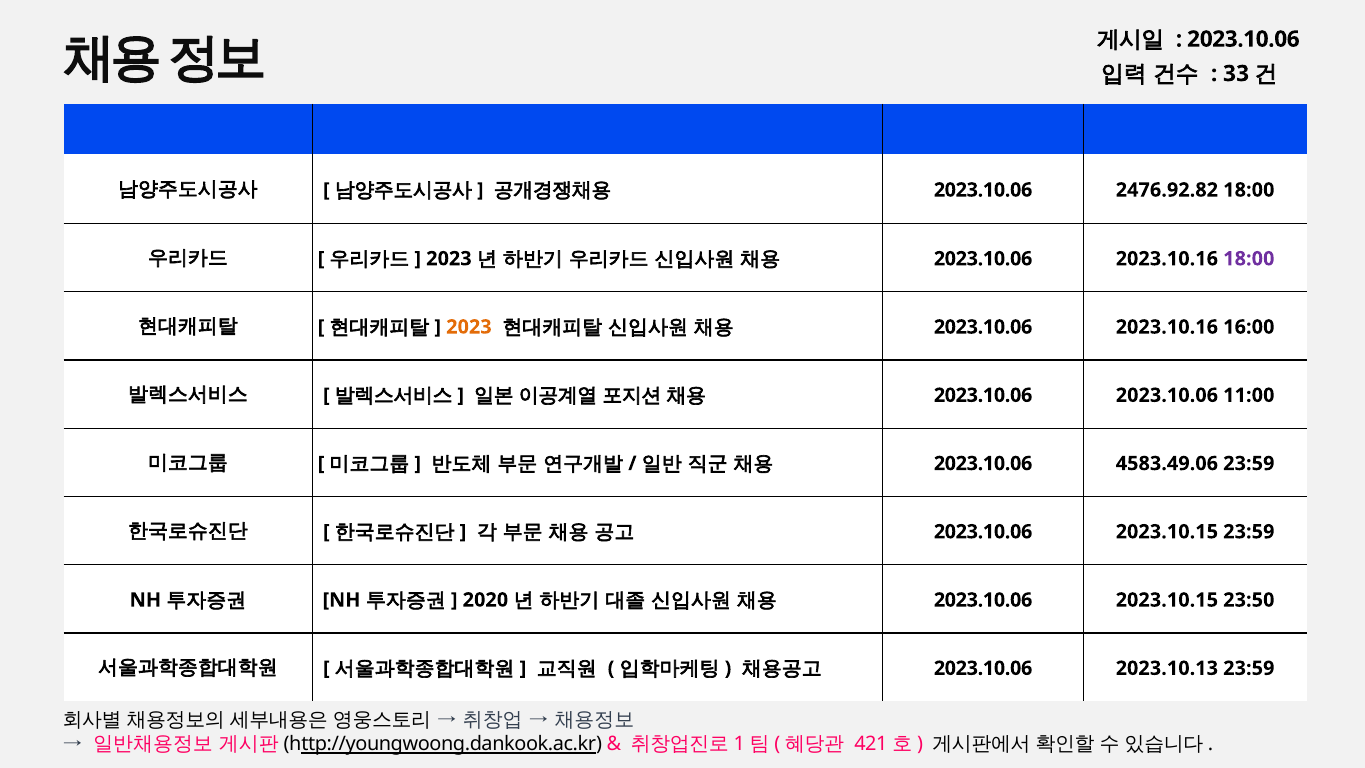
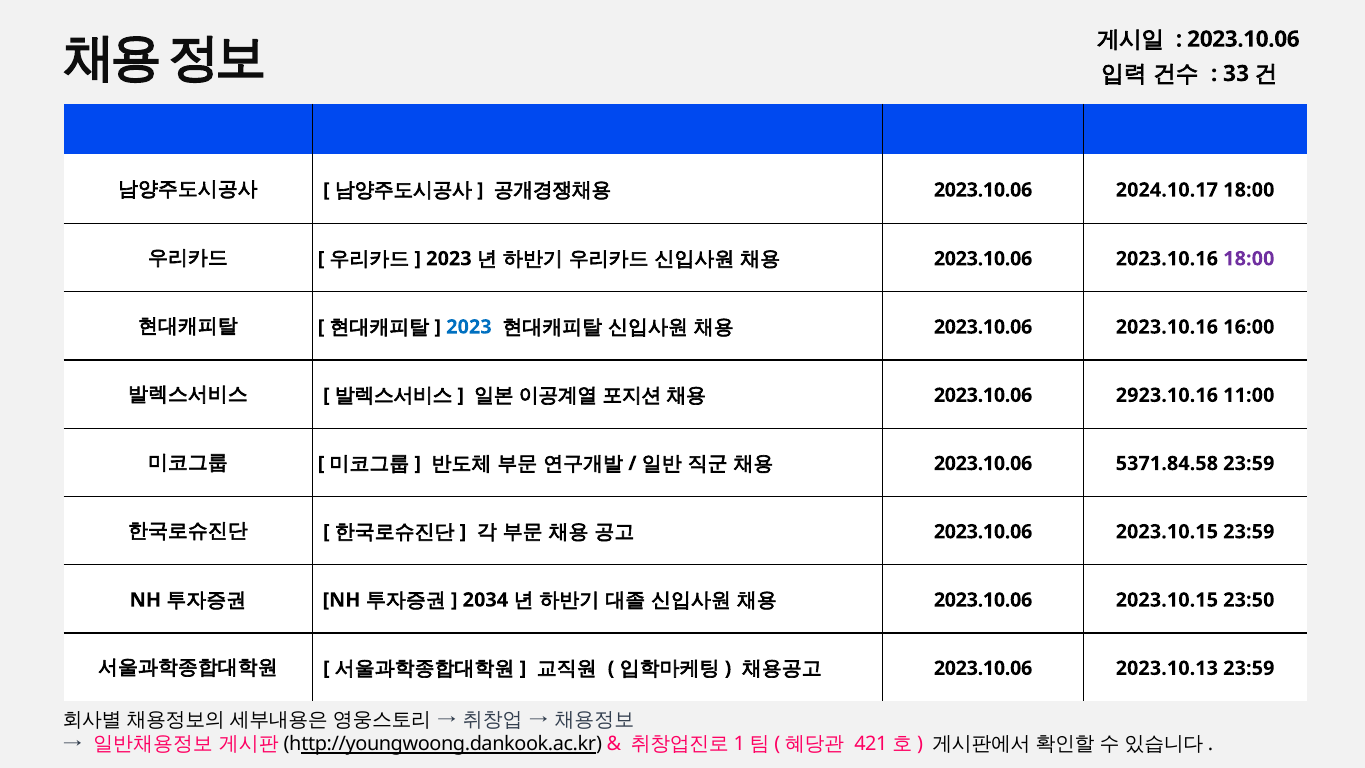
2476.92.82: 2476.92.82 -> 2024.10.17
2023 at (469, 327) colour: orange -> blue
2023.10.06 2023.10.06: 2023.10.06 -> 2923.10.16
4583.49.06: 4583.49.06 -> 5371.84.58
2020: 2020 -> 2034
